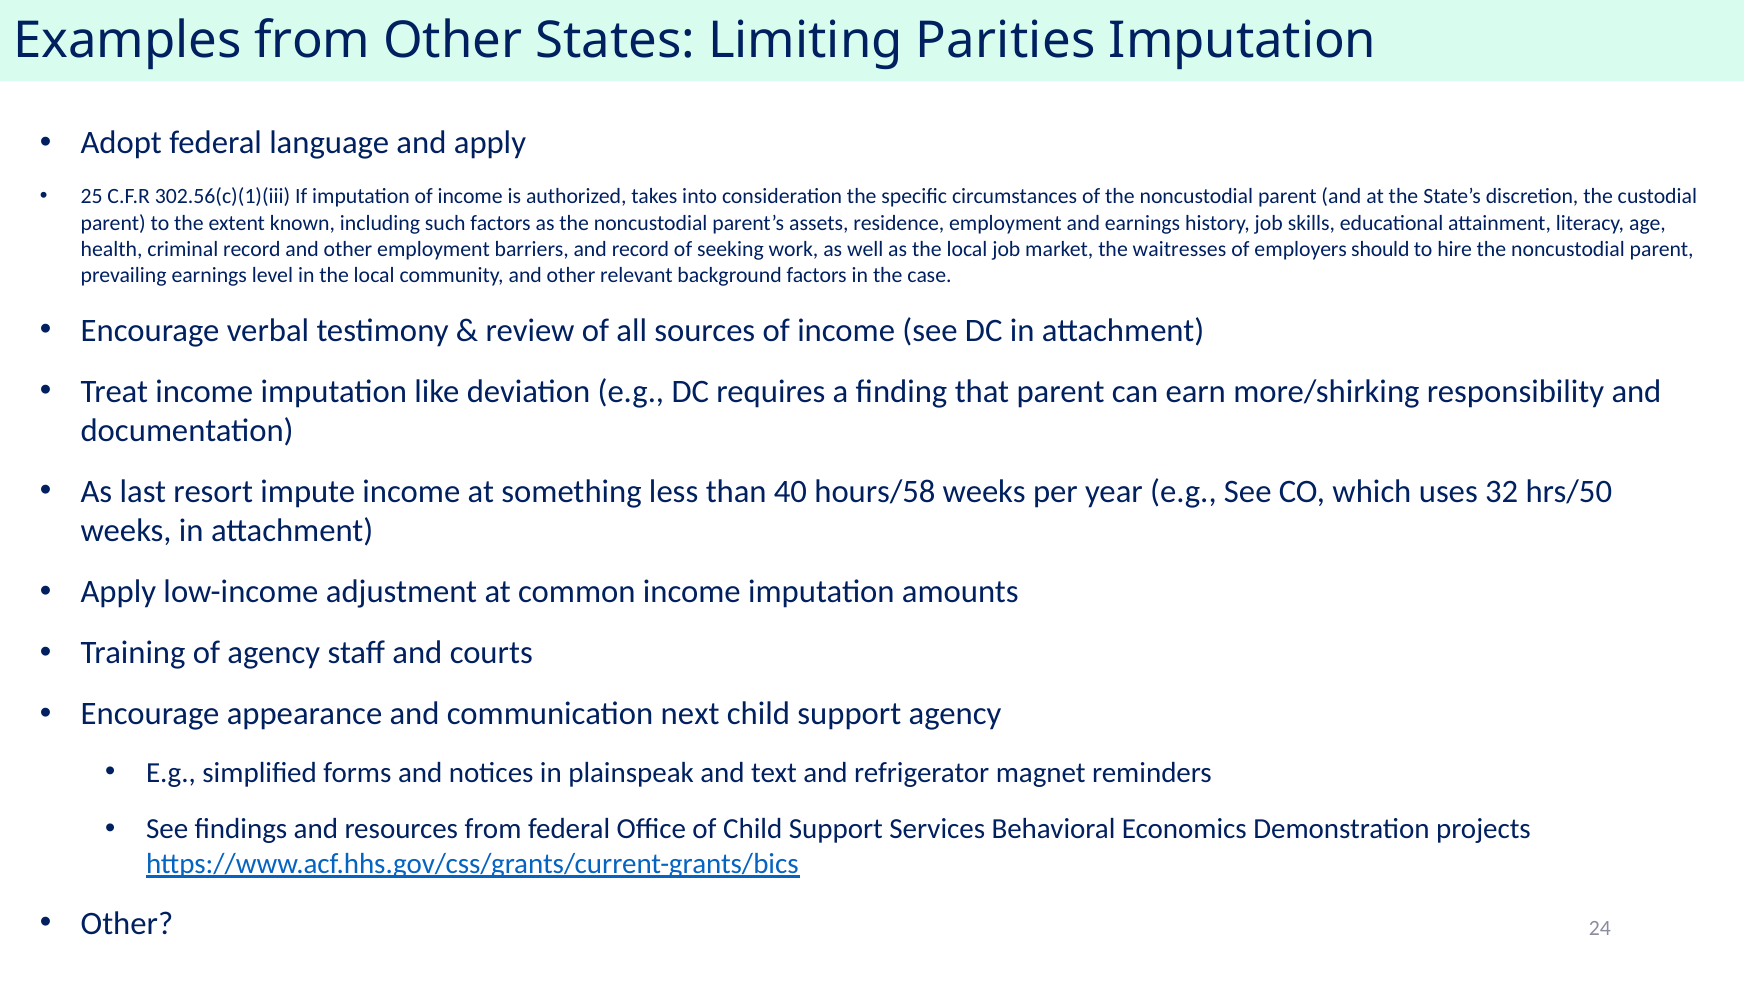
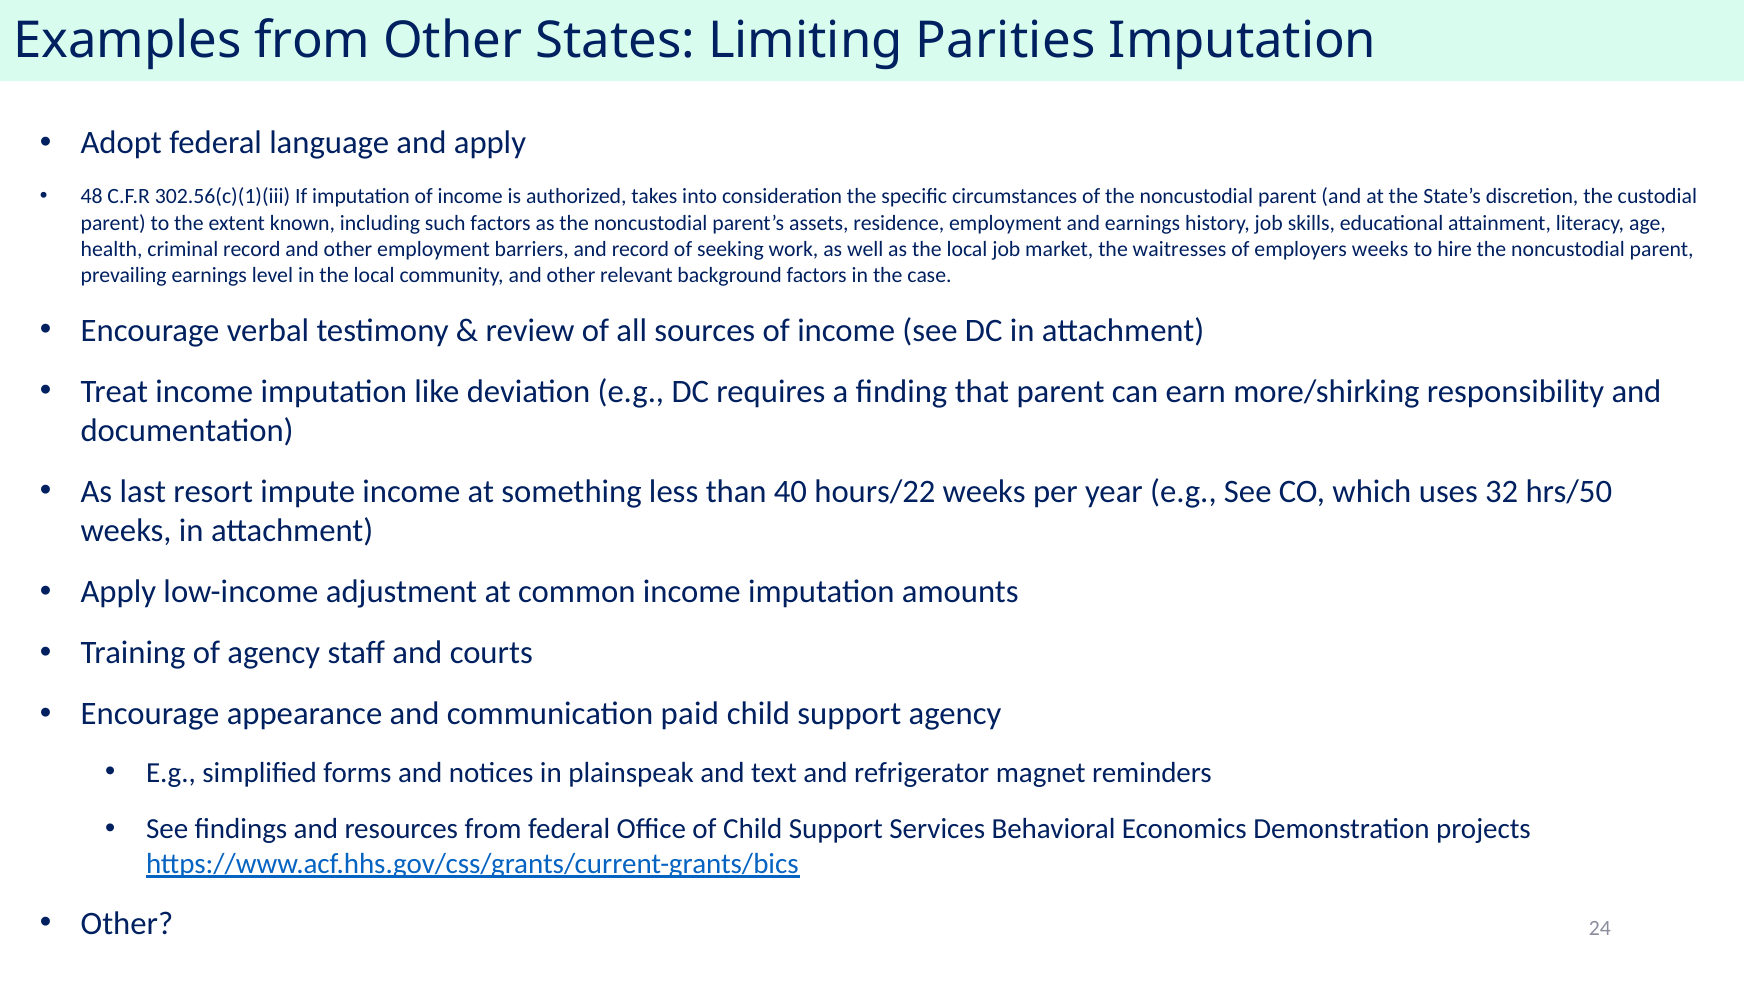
25: 25 -> 48
employers should: should -> weeks
hours/58: hours/58 -> hours/22
next: next -> paid
